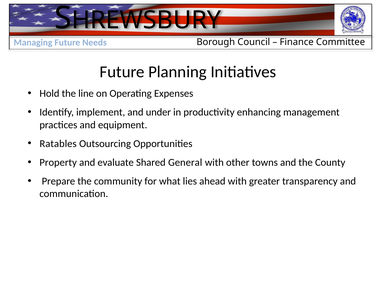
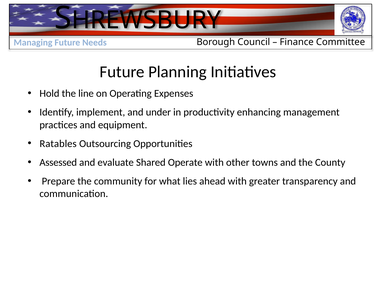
Property: Property -> Assessed
General: General -> Operate
